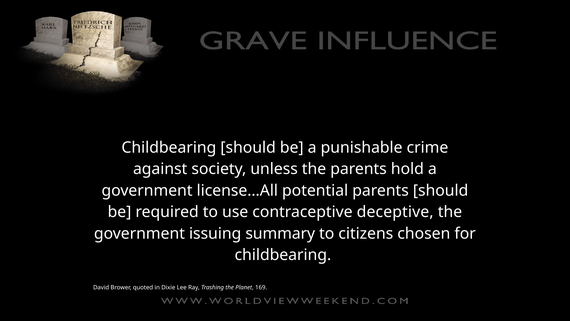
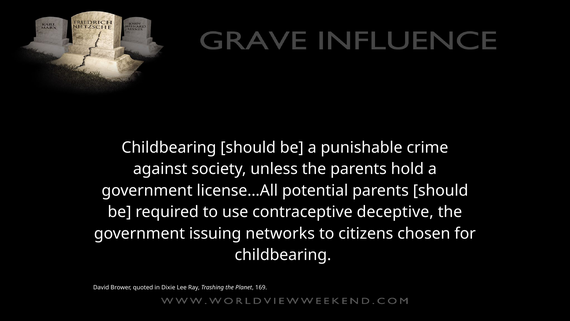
summary: summary -> networks
